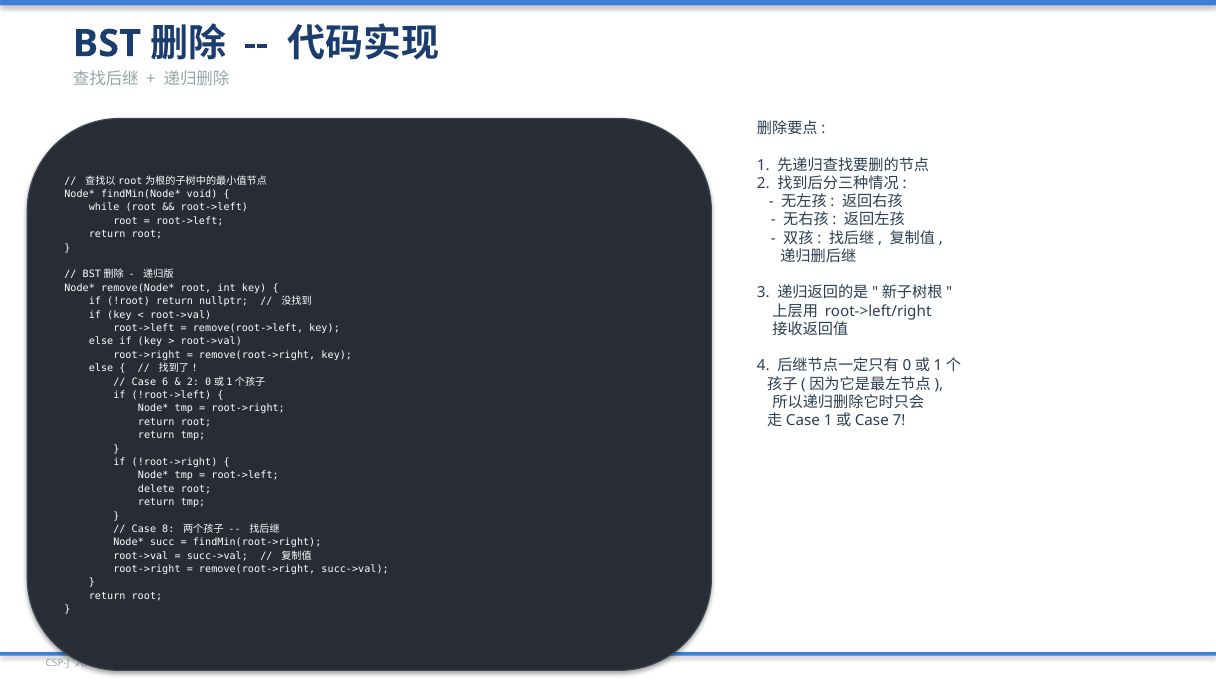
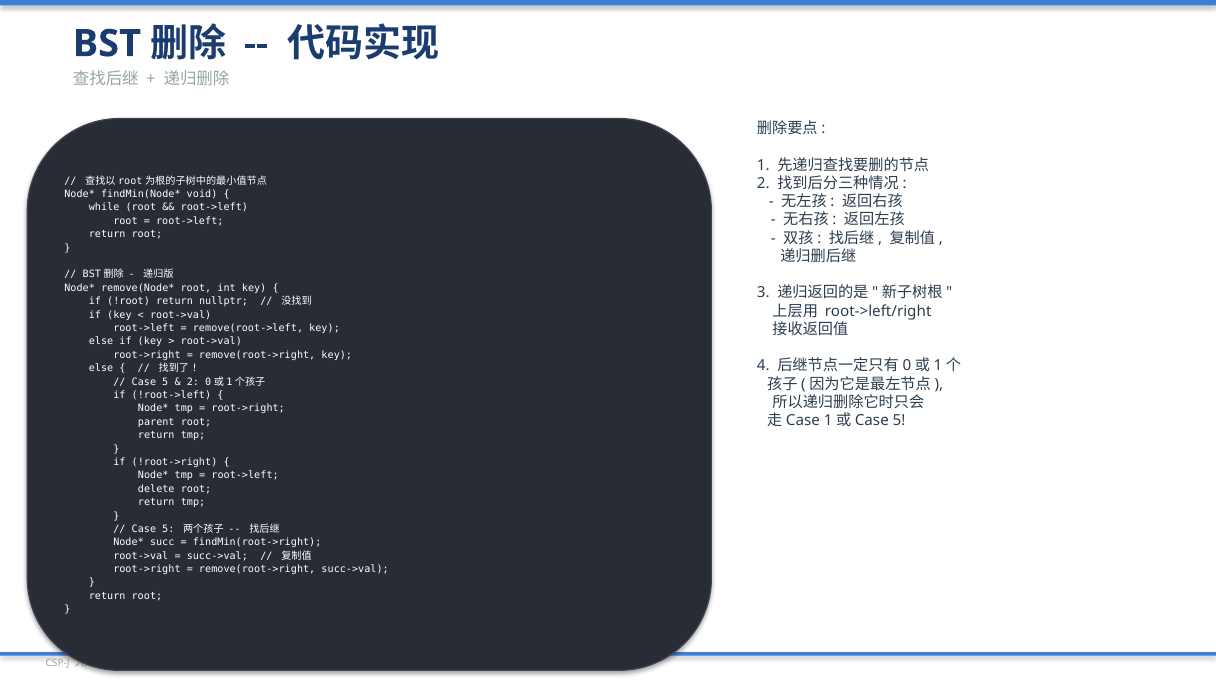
6 at (165, 382): 6 -> 5
7 at (899, 421): 7 -> 5
return at (156, 422): return -> parent
8 at (168, 529): 8 -> 5
